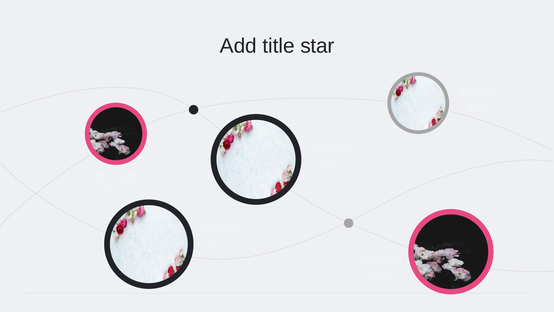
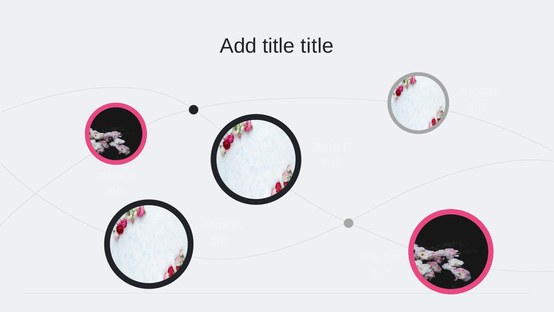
title star: star -> title
